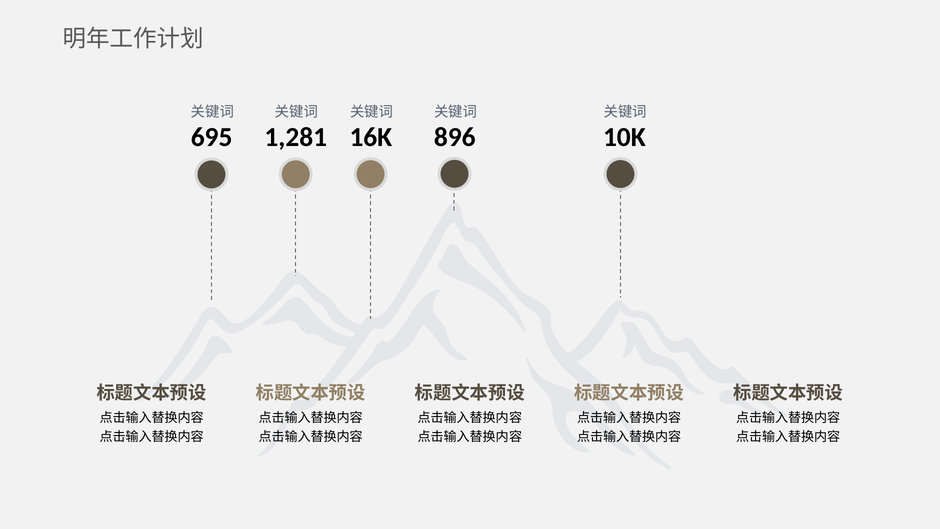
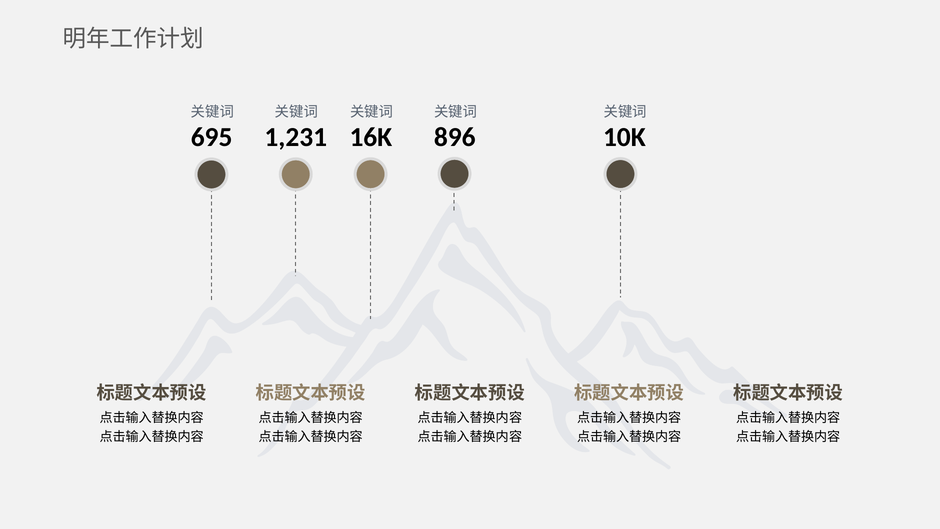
1,281: 1,281 -> 1,231
